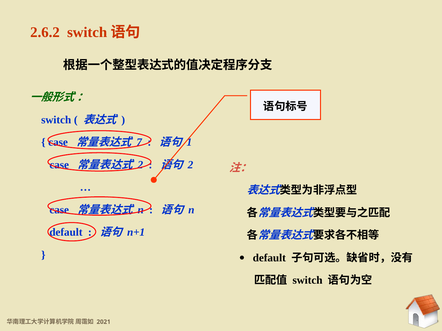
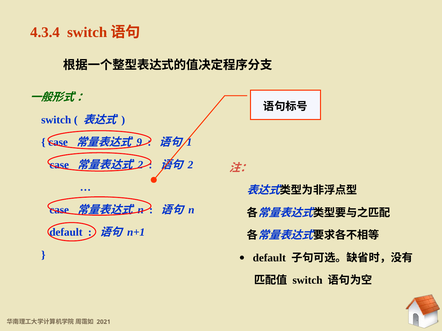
2.6.2: 2.6.2 -> 4.3.4
7: 7 -> 9
